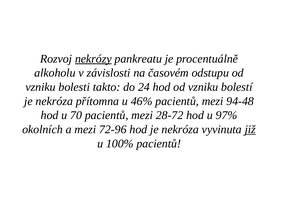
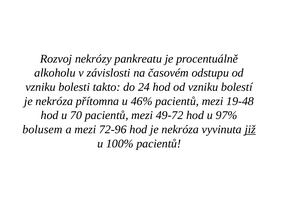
nekrózy underline: present -> none
94-48: 94-48 -> 19-48
28-72: 28-72 -> 49-72
okolních: okolních -> bolusem
